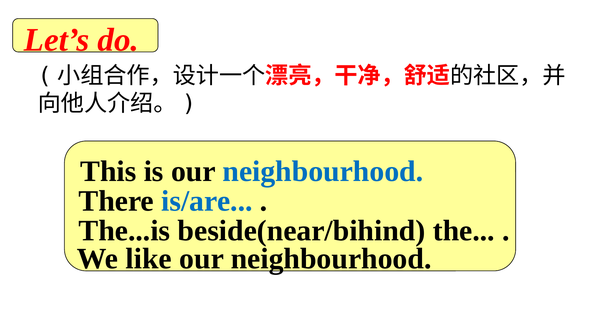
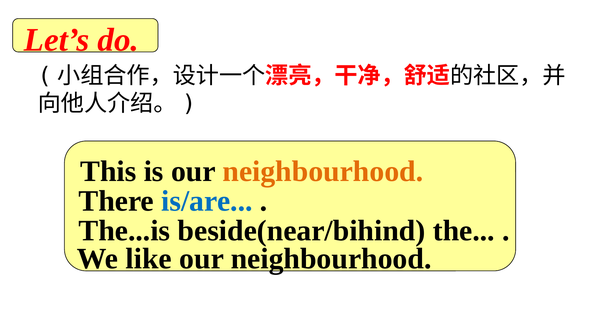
neighbourhood at (323, 172) colour: blue -> orange
